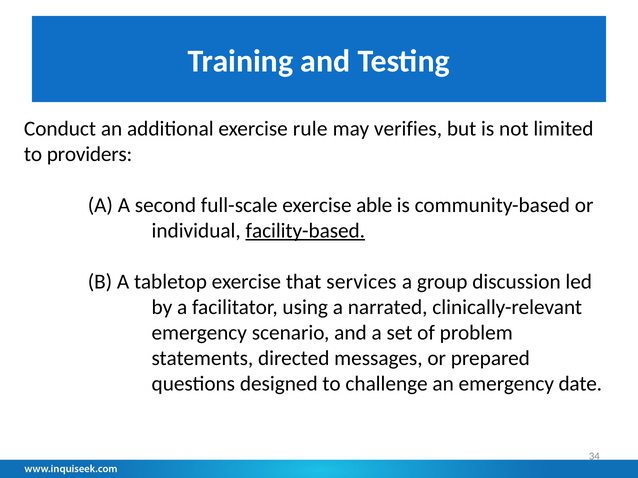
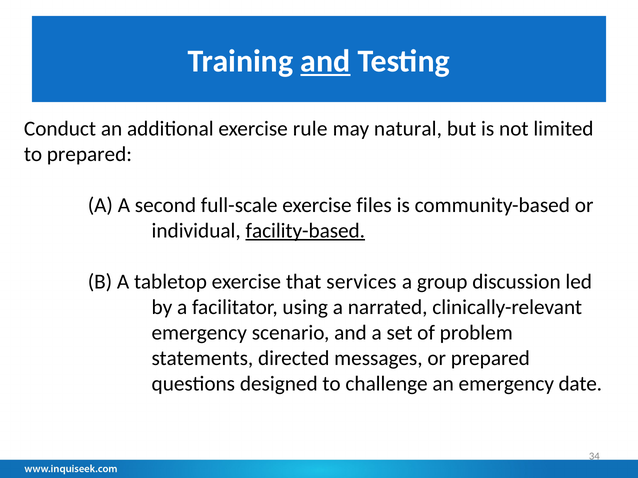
and at (325, 61) underline: none -> present
verifies: verifies -> natural
to providers: providers -> prepared
able: able -> files
